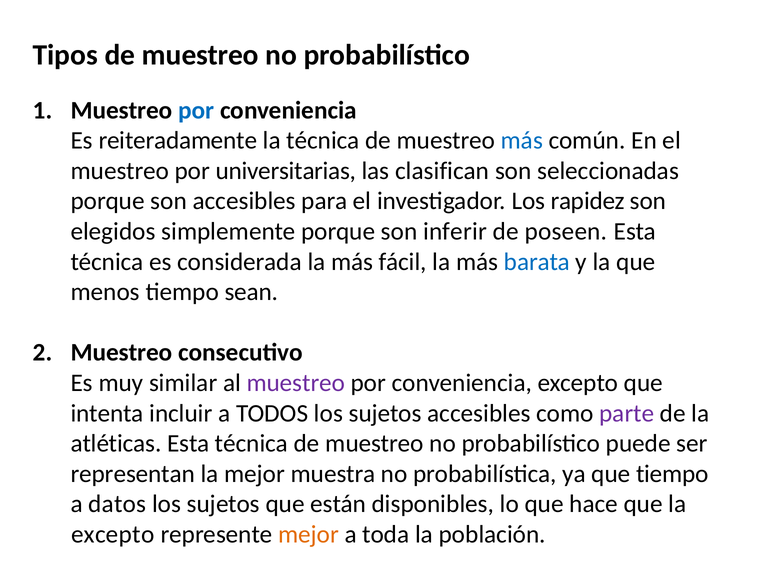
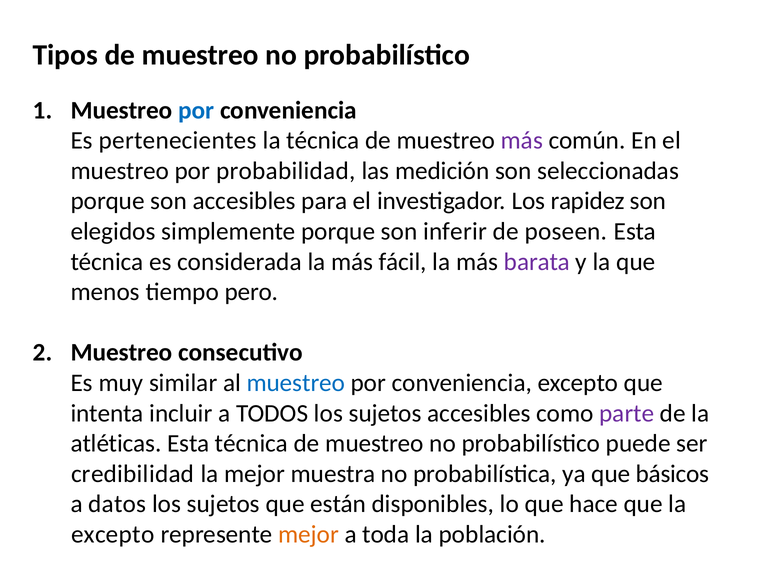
reiteradamente: reiteradamente -> pertenecientes
más at (522, 141) colour: blue -> purple
universitarias: universitarias -> probabilidad
clasifican: clasifican -> medición
barata colour: blue -> purple
sean: sean -> pero
muestreo at (296, 383) colour: purple -> blue
representan: representan -> credibilidad
que tiempo: tiempo -> básicos
